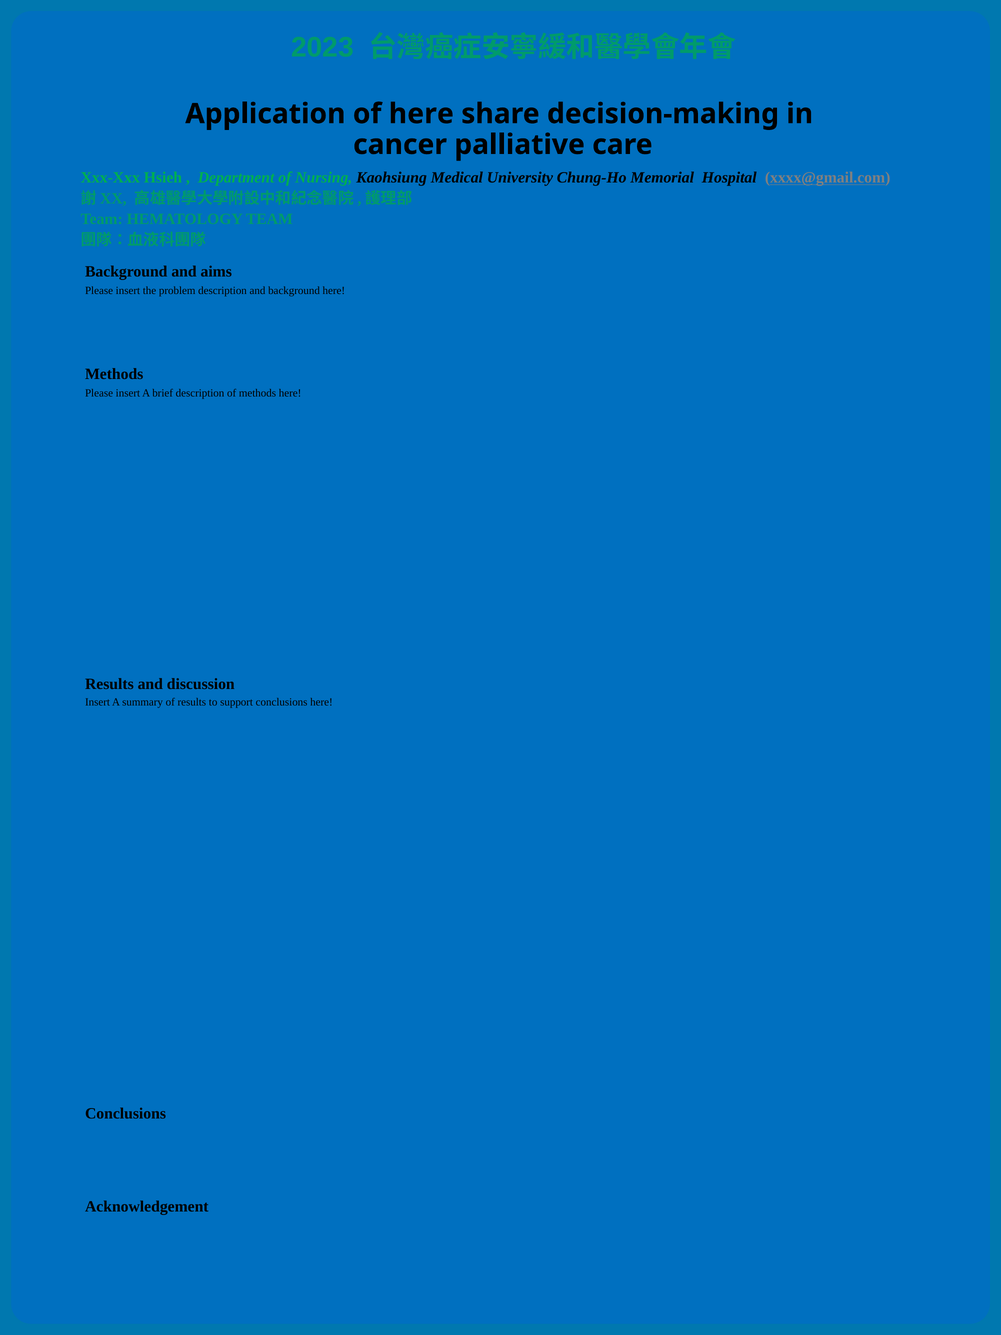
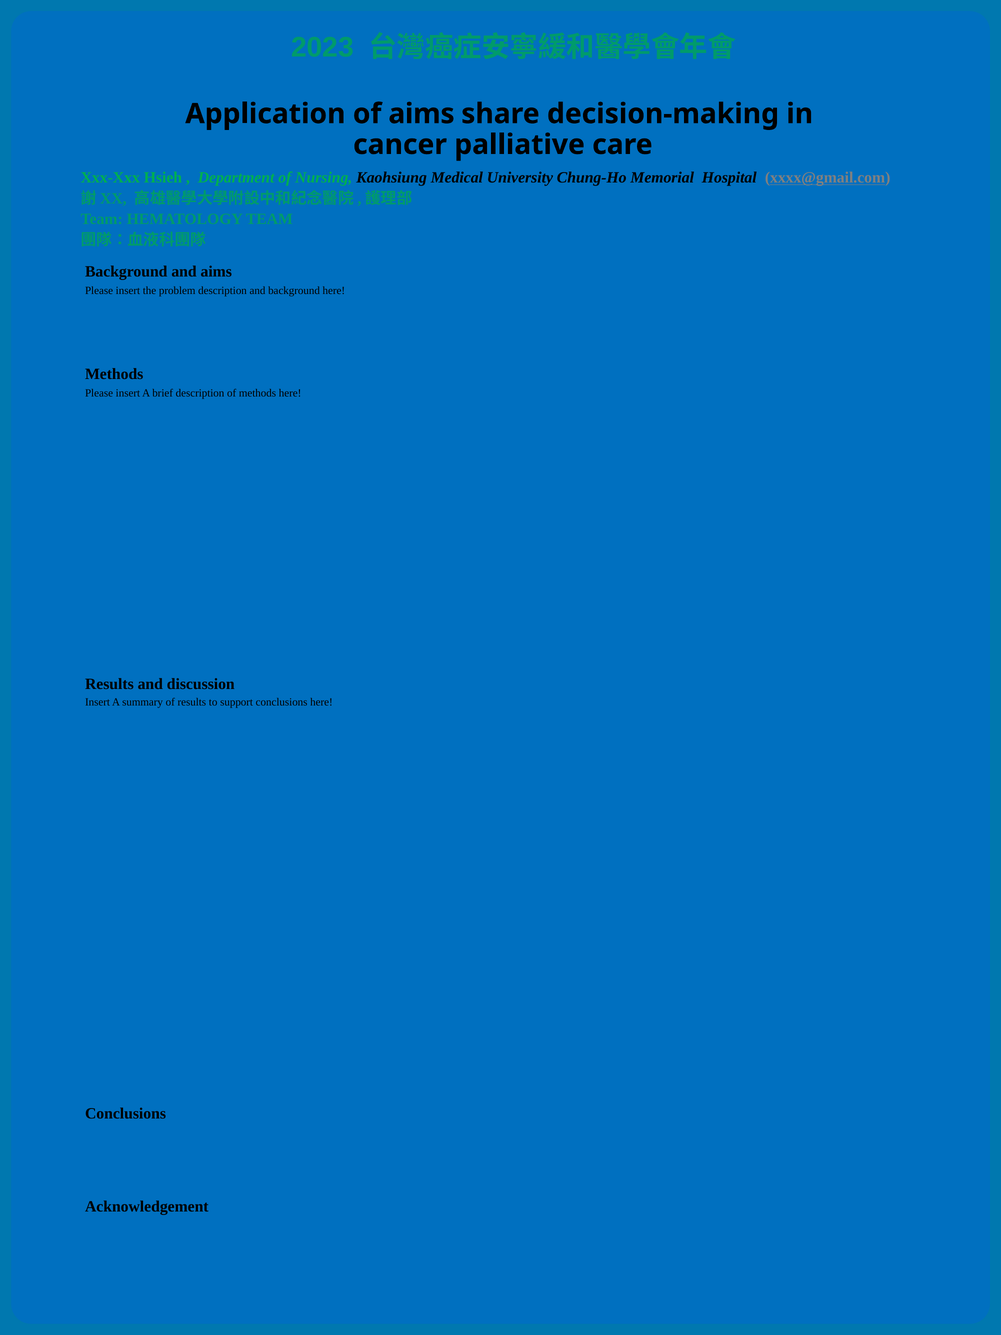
of here: here -> aims
